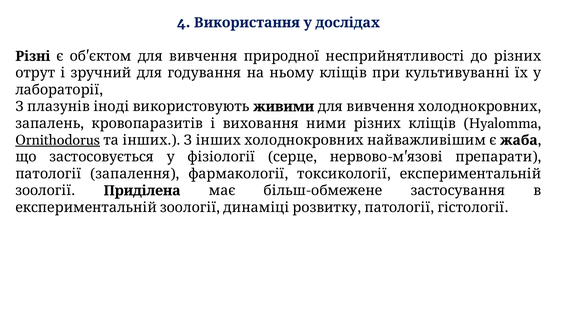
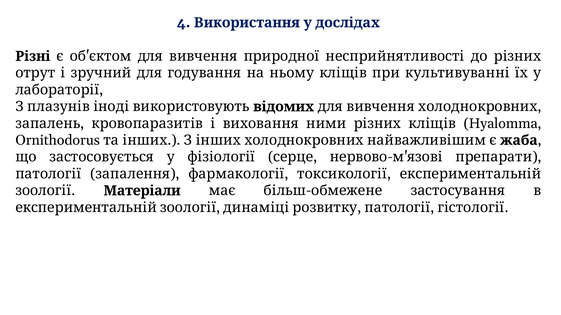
живими: живими -> відомих
Ornithodorus underline: present -> none
Приділена: Приділена -> Матеріали
